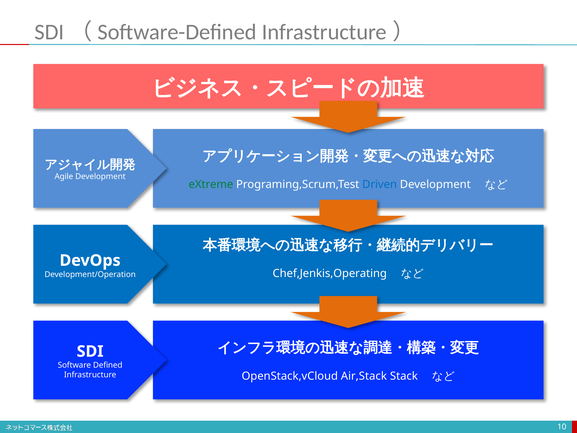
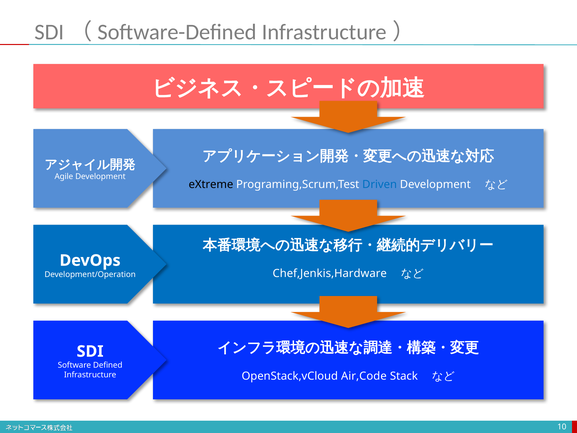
eXtreme colour: green -> black
Chef,Jenkis,Operating: Chef,Jenkis,Operating -> Chef,Jenkis,Hardware
Air,Stack: Air,Stack -> Air,Code
